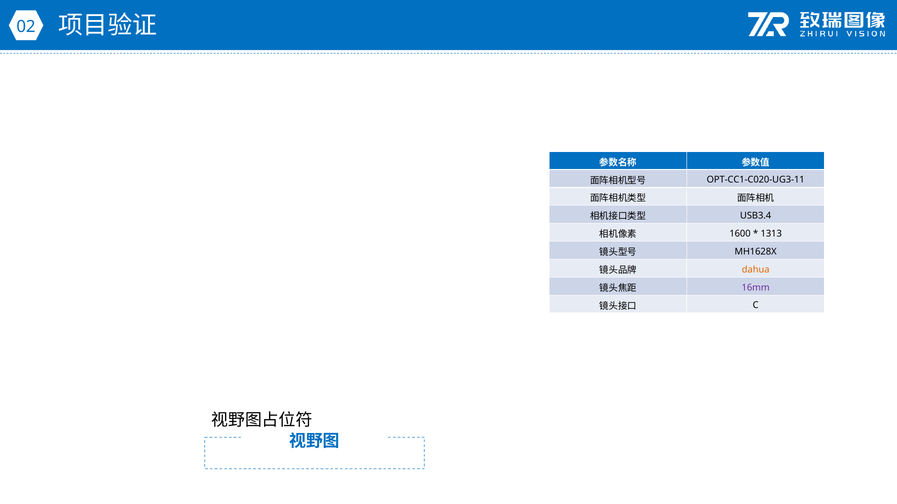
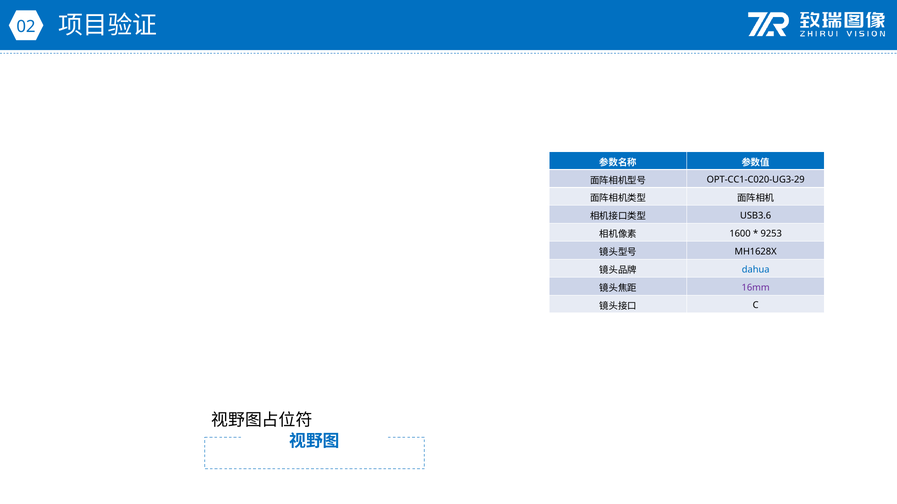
OPT-CC1-C020-UG3-11: OPT-CC1-C020-UG3-11 -> OPT-CC1-C020-UG3-29
USB3.4: USB3.4 -> USB3.6
1313: 1313 -> 9253
dahua colour: orange -> blue
